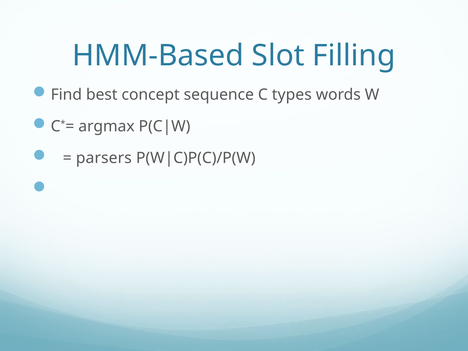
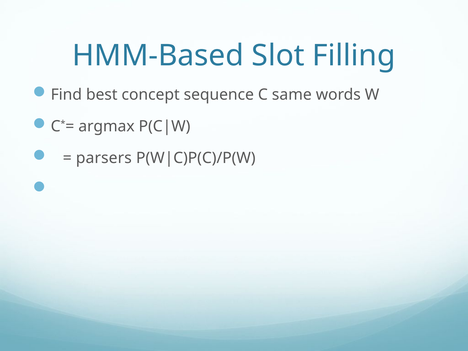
types: types -> same
